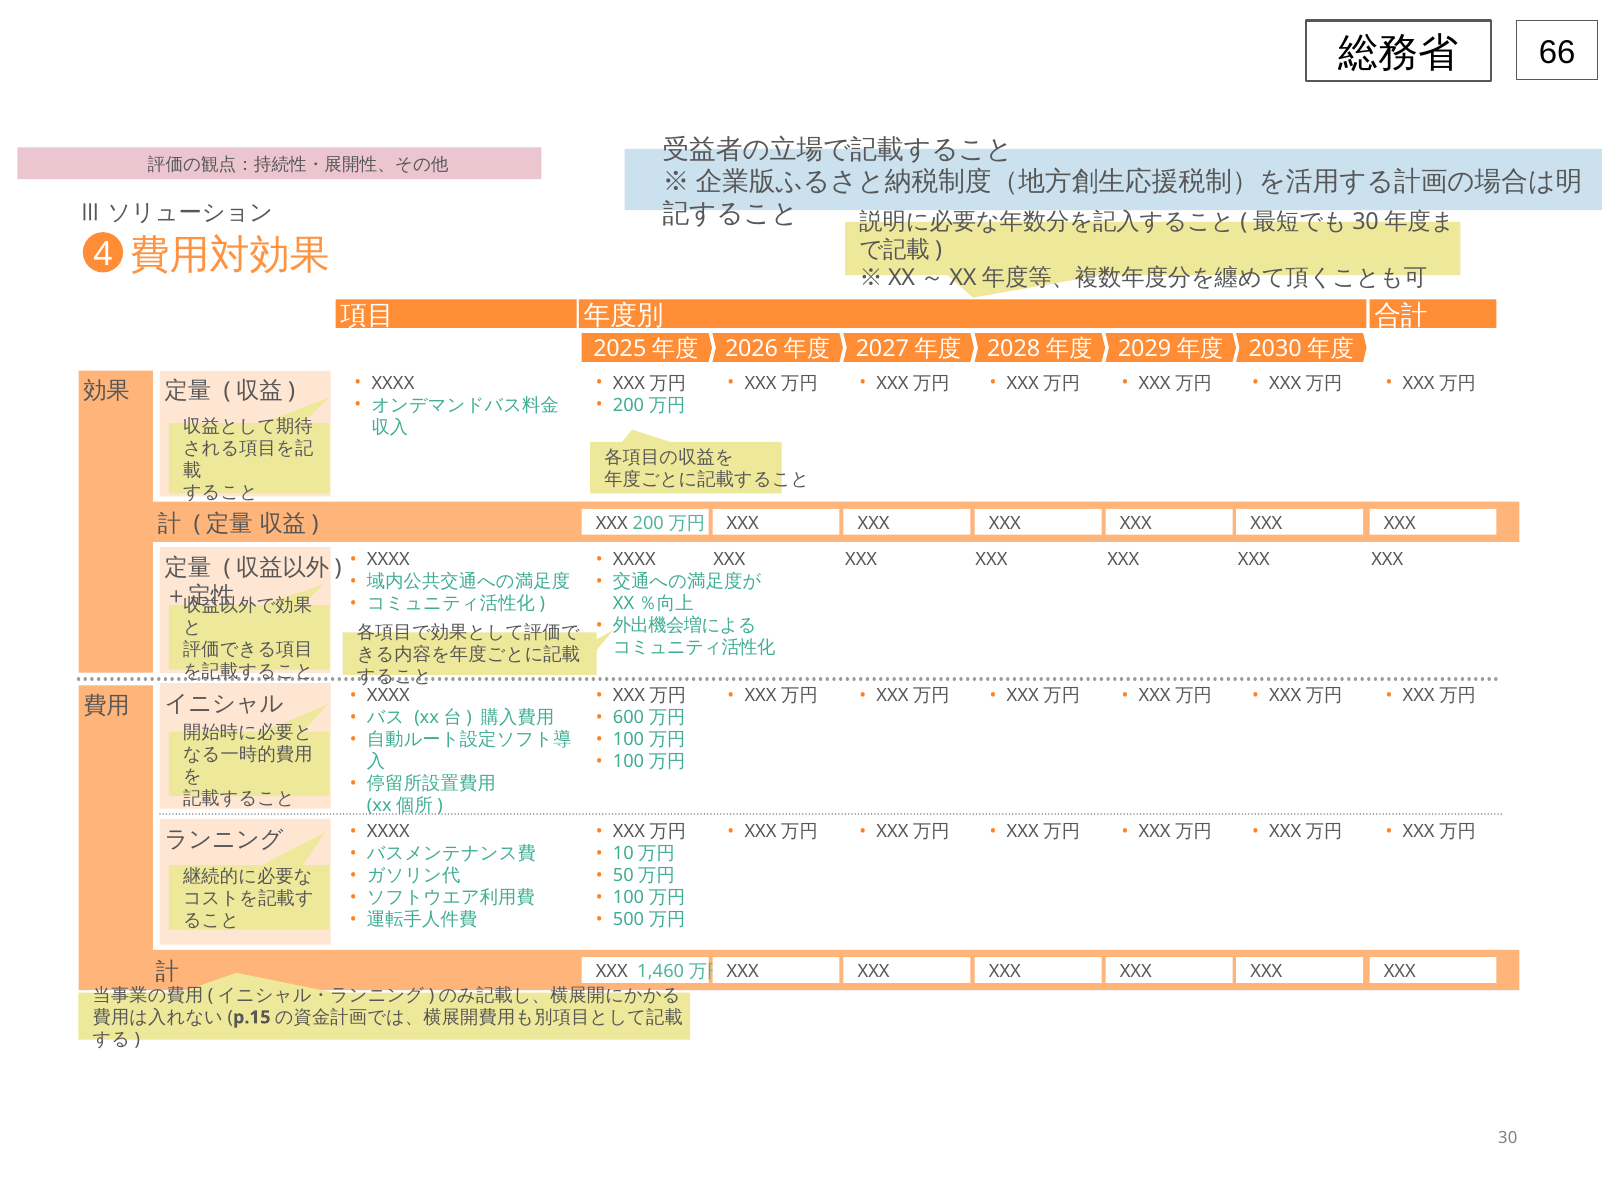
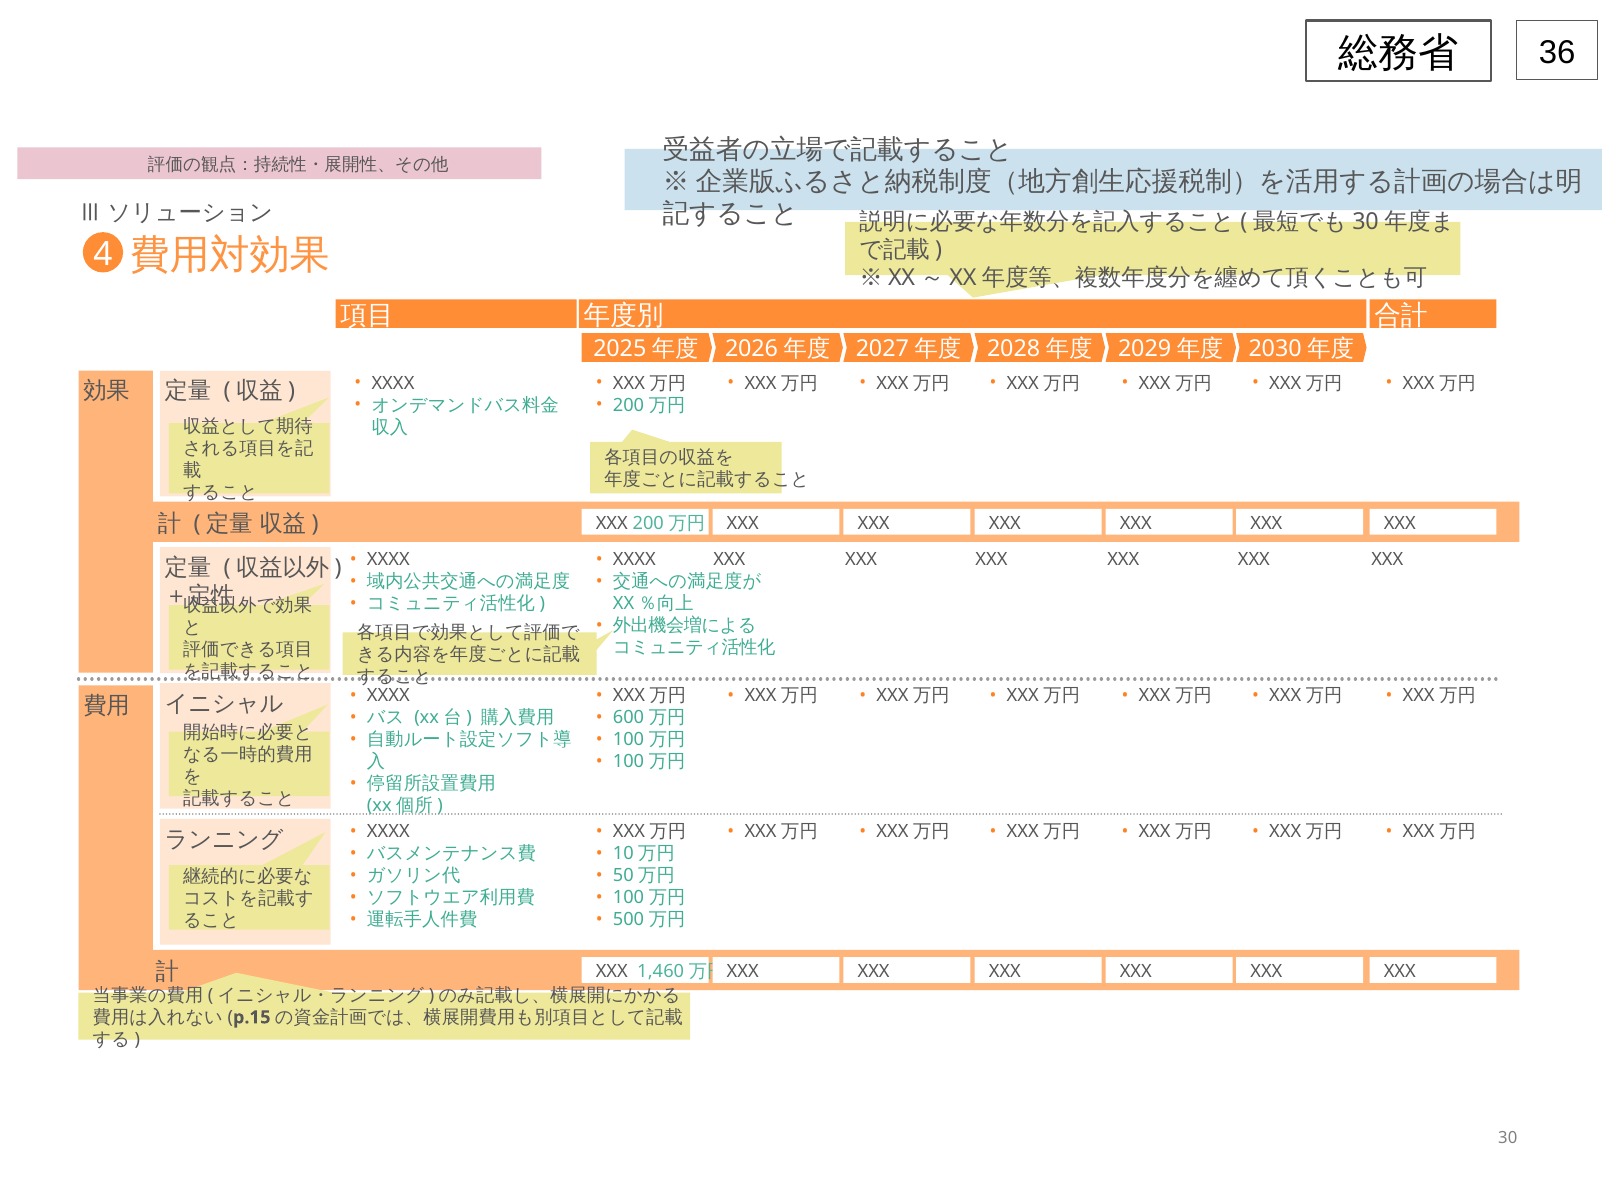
66: 66 -> 36
